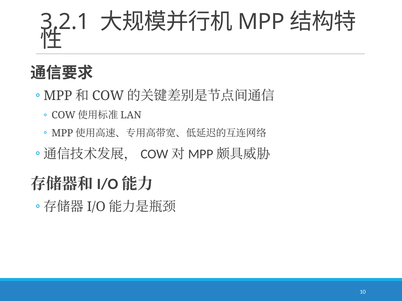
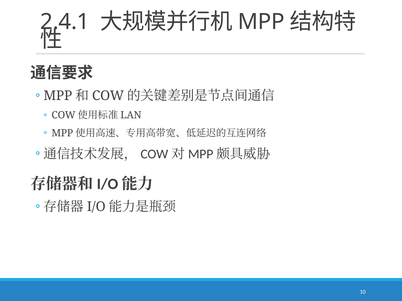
3.2.1: 3.2.1 -> 2.4.1
